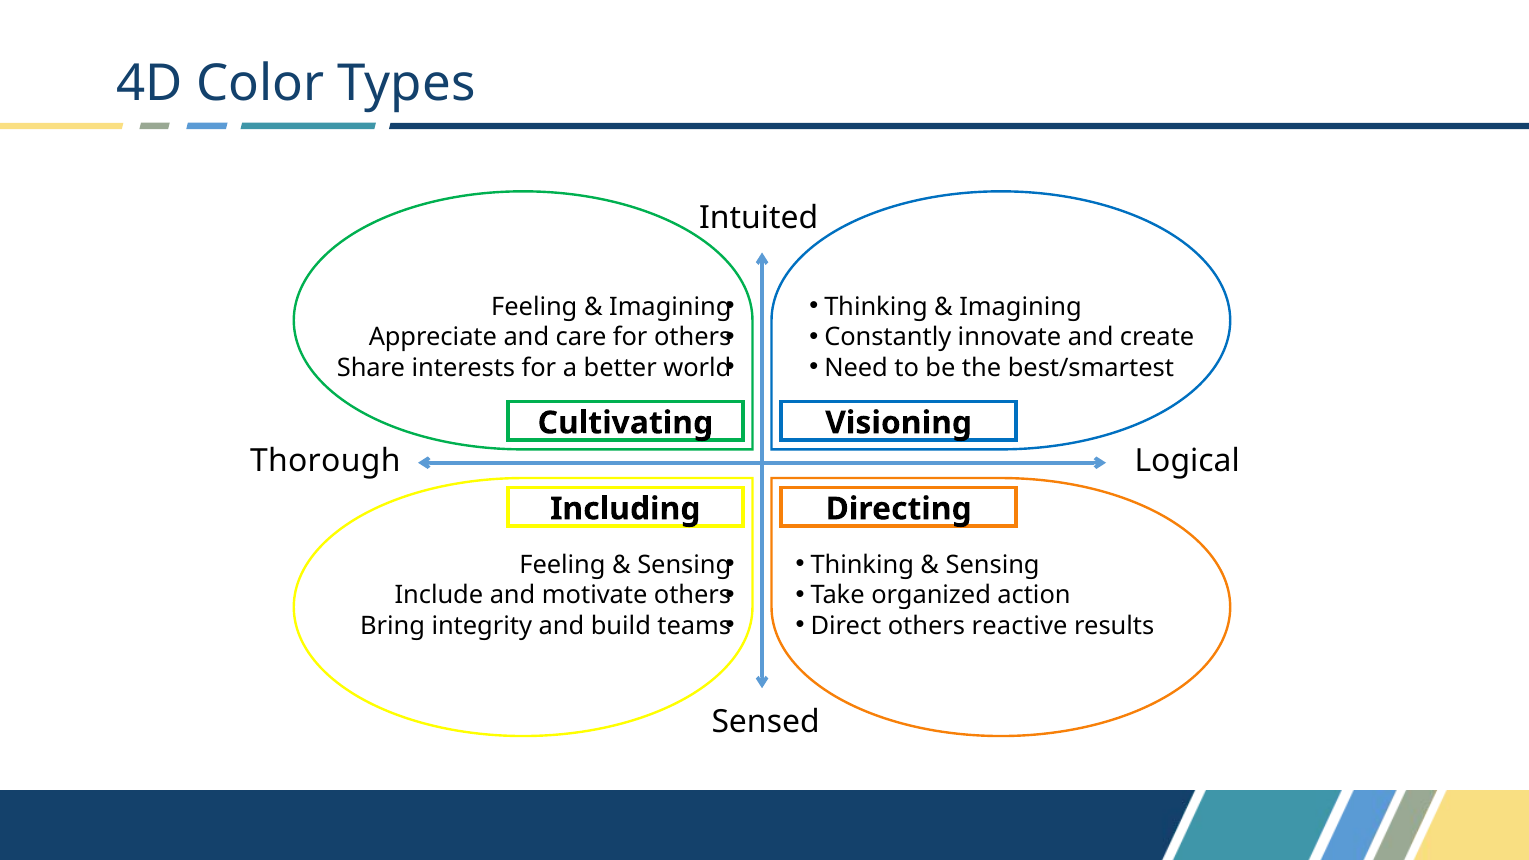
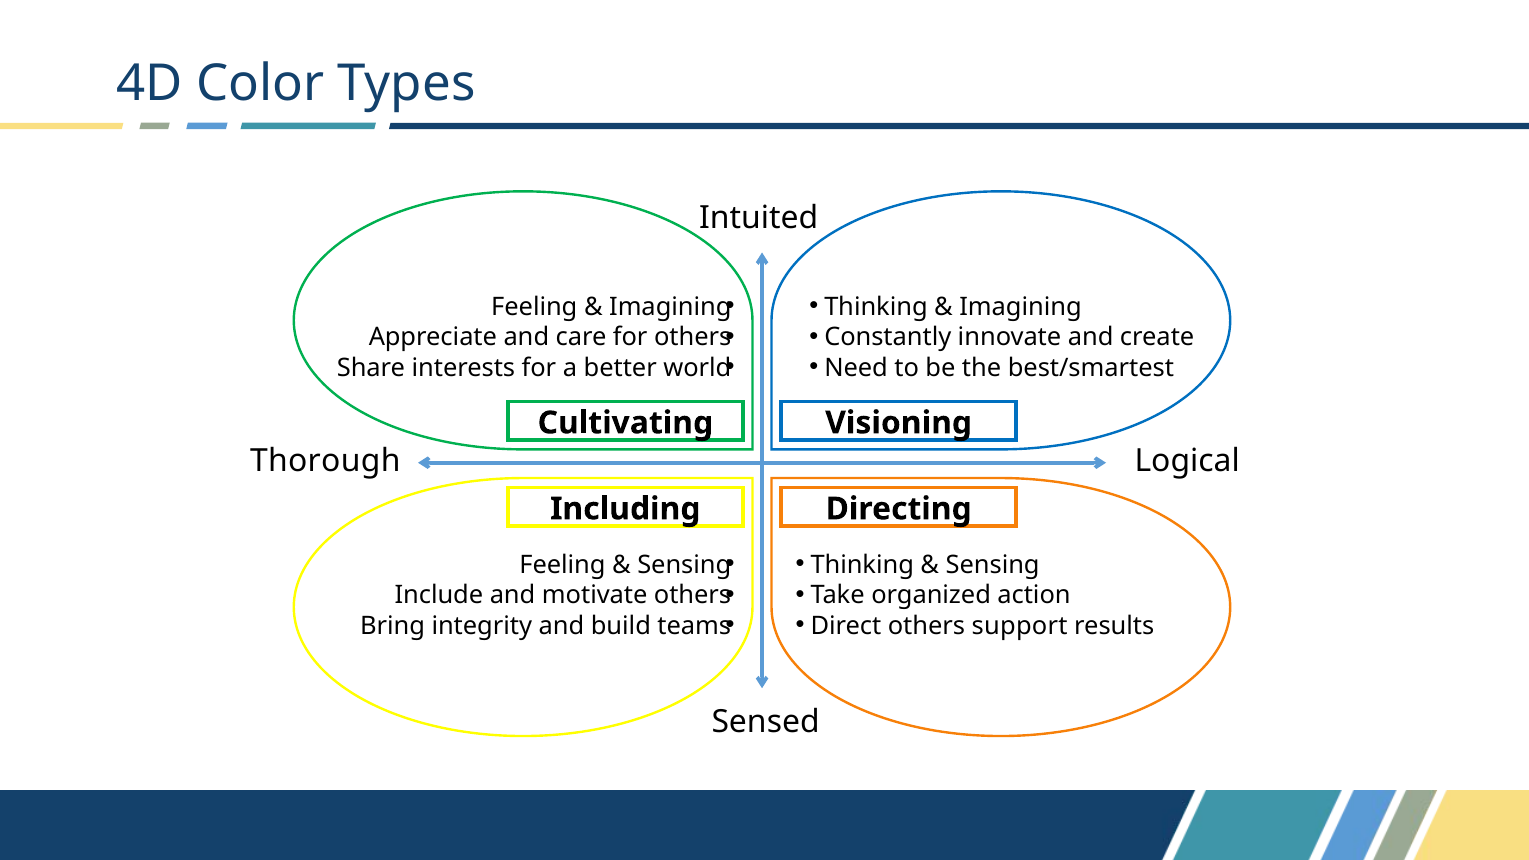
reactive: reactive -> support
